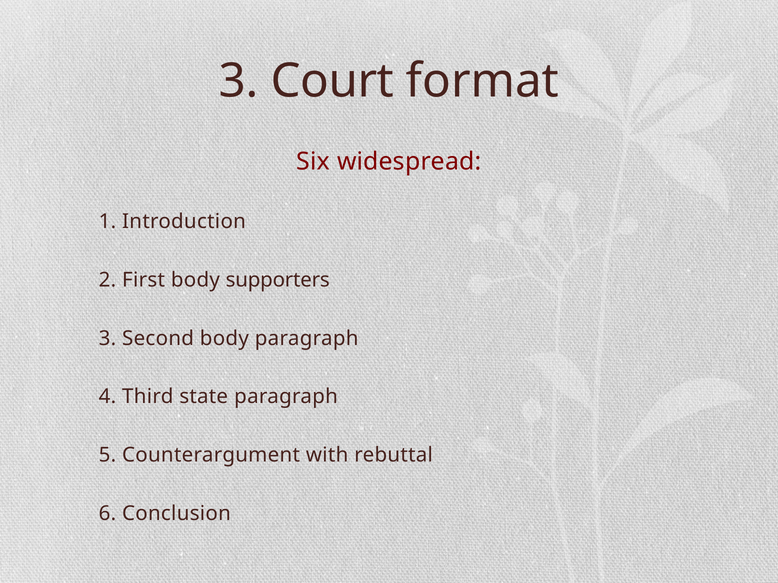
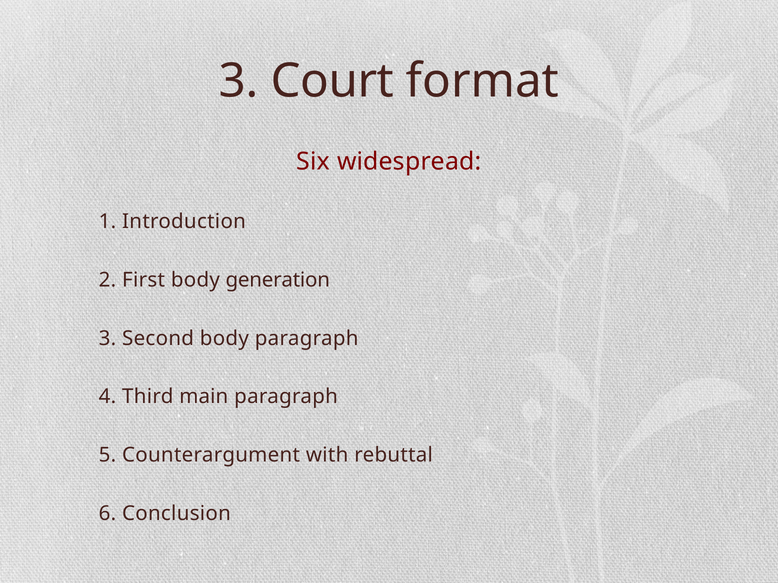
supporters: supporters -> generation
state: state -> main
